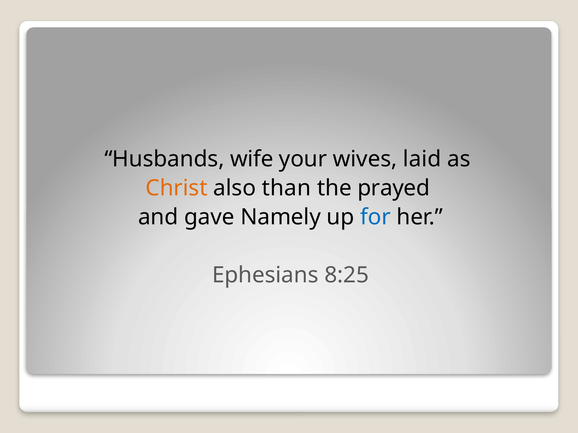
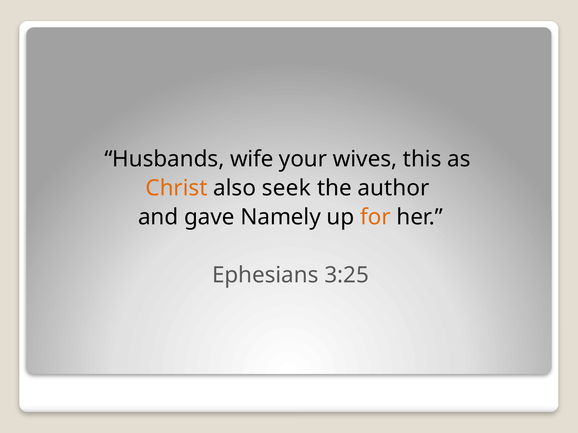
laid: laid -> this
than: than -> seek
prayed: prayed -> author
for colour: blue -> orange
8:25: 8:25 -> 3:25
